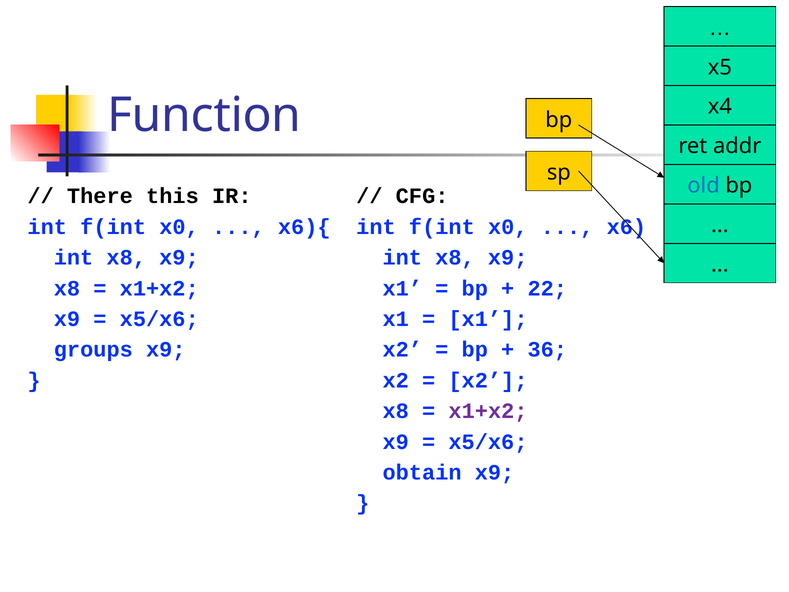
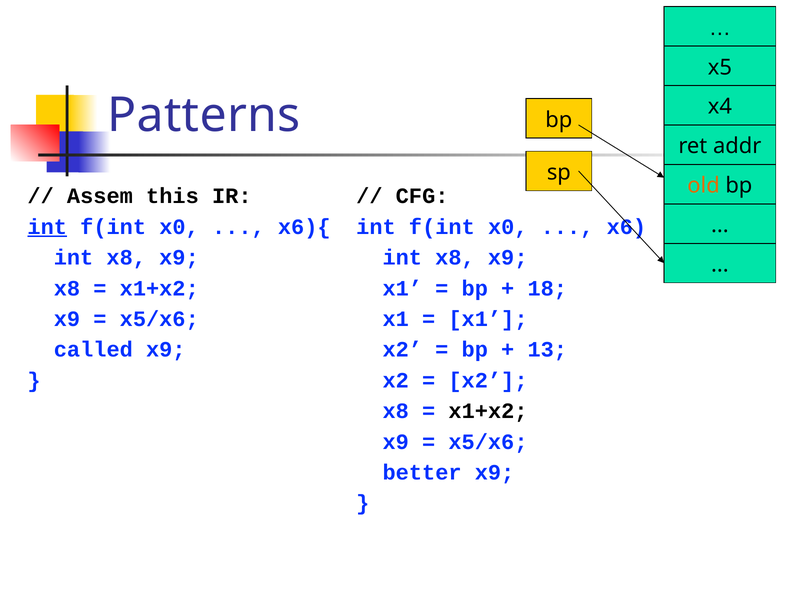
Function: Function -> Patterns
old colour: blue -> orange
There: There -> Assem
int at (47, 227) underline: none -> present
22: 22 -> 18
groups: groups -> called
36: 36 -> 13
x1+x2 at (488, 411) colour: purple -> black
obtain: obtain -> better
